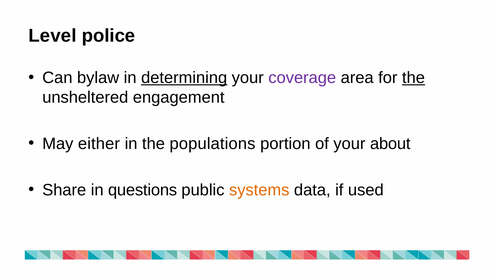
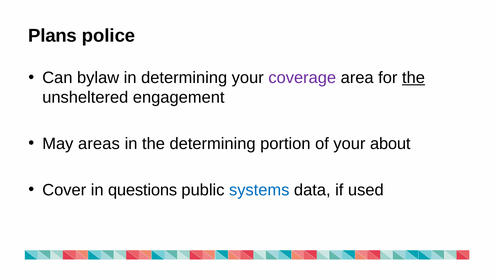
Level: Level -> Plans
determining at (184, 78) underline: present -> none
either: either -> areas
the populations: populations -> determining
Share: Share -> Cover
systems colour: orange -> blue
